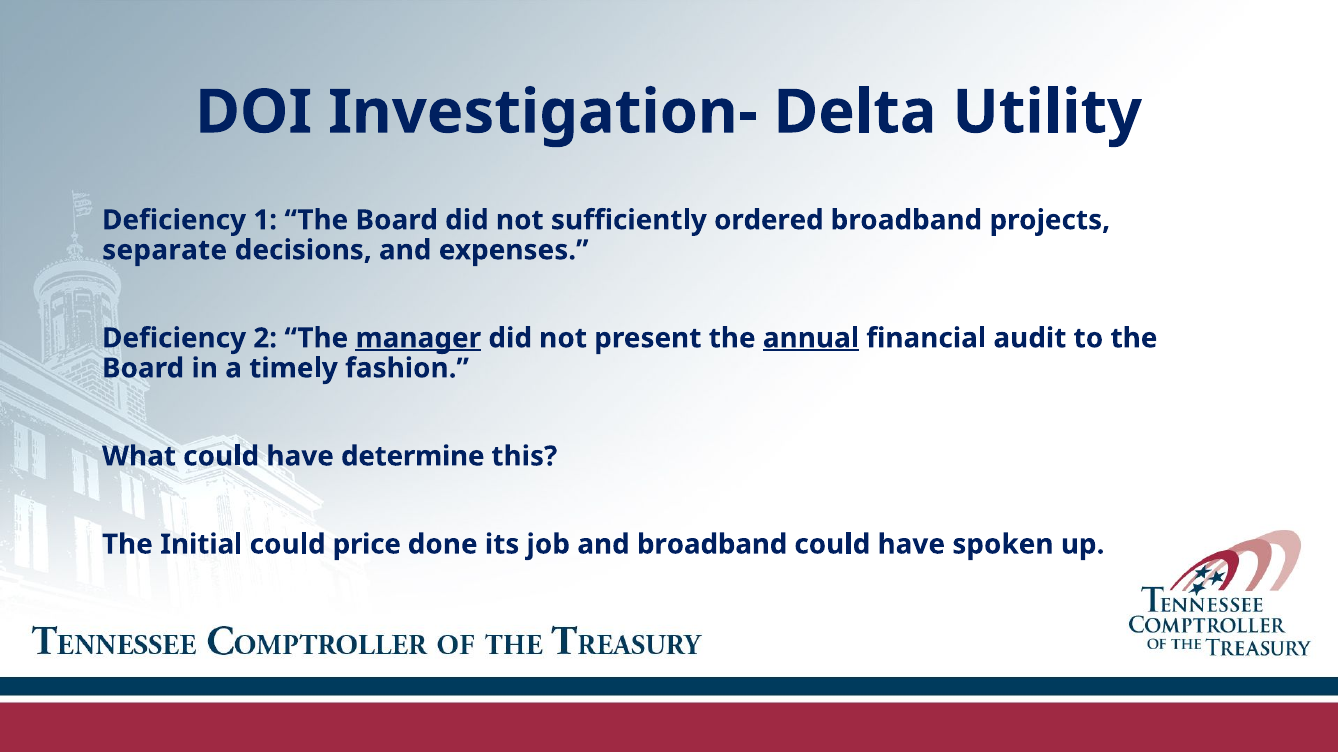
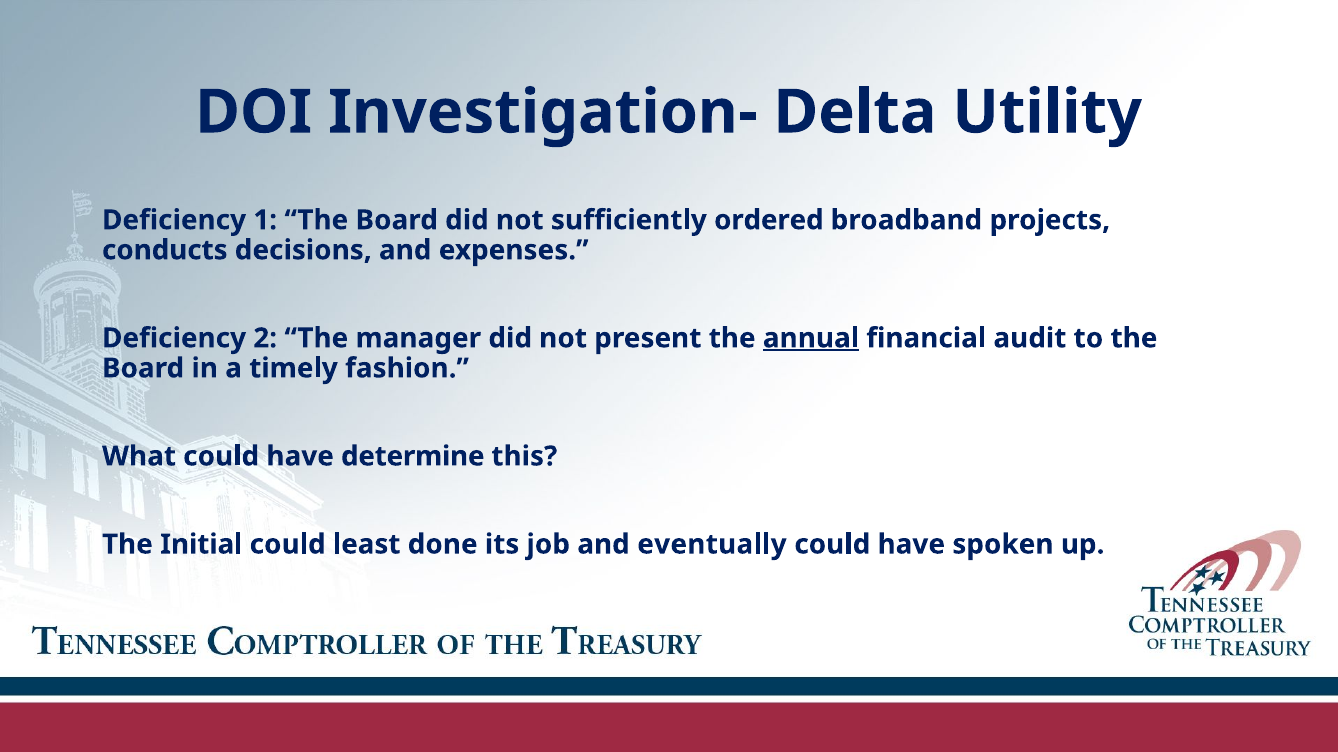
separate: separate -> conducts
manager underline: present -> none
price: price -> least
and broadband: broadband -> eventually
